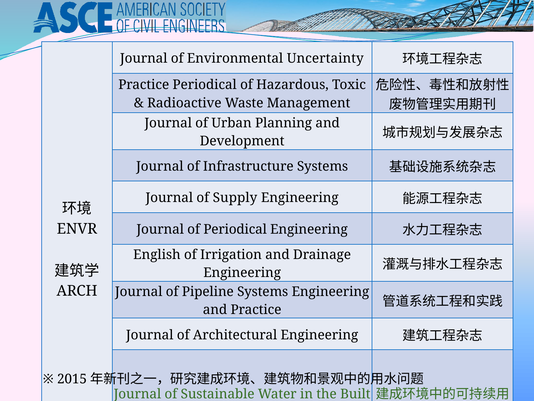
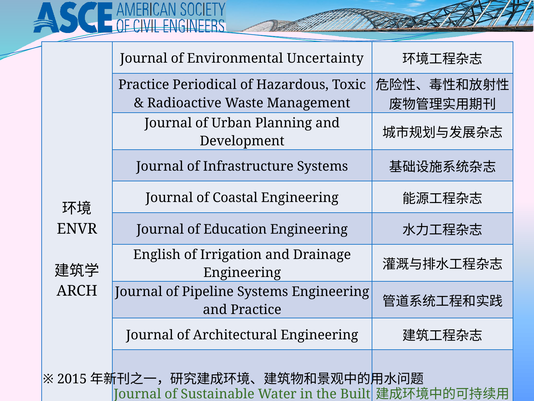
Supply: Supply -> Coastal
of Periodical: Periodical -> Education
